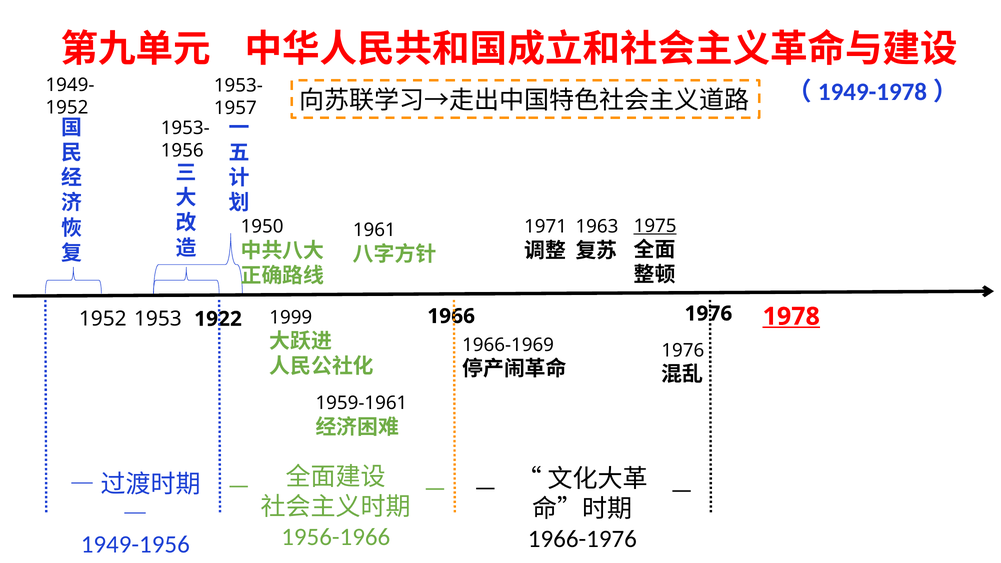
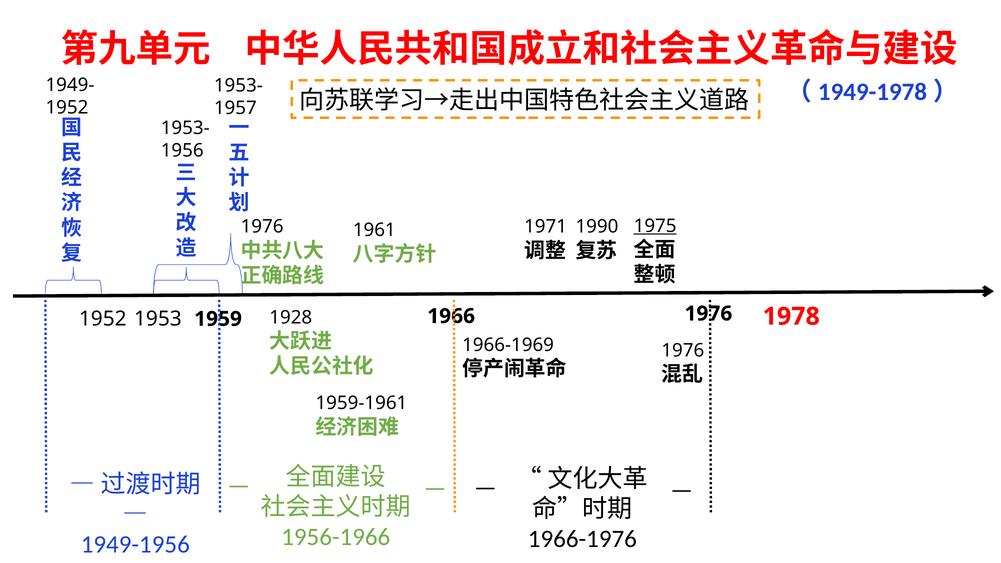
1950 at (262, 227): 1950 -> 1976
1963: 1963 -> 1990
1999: 1999 -> 1928
1922: 1922 -> 1959
1978 underline: present -> none
